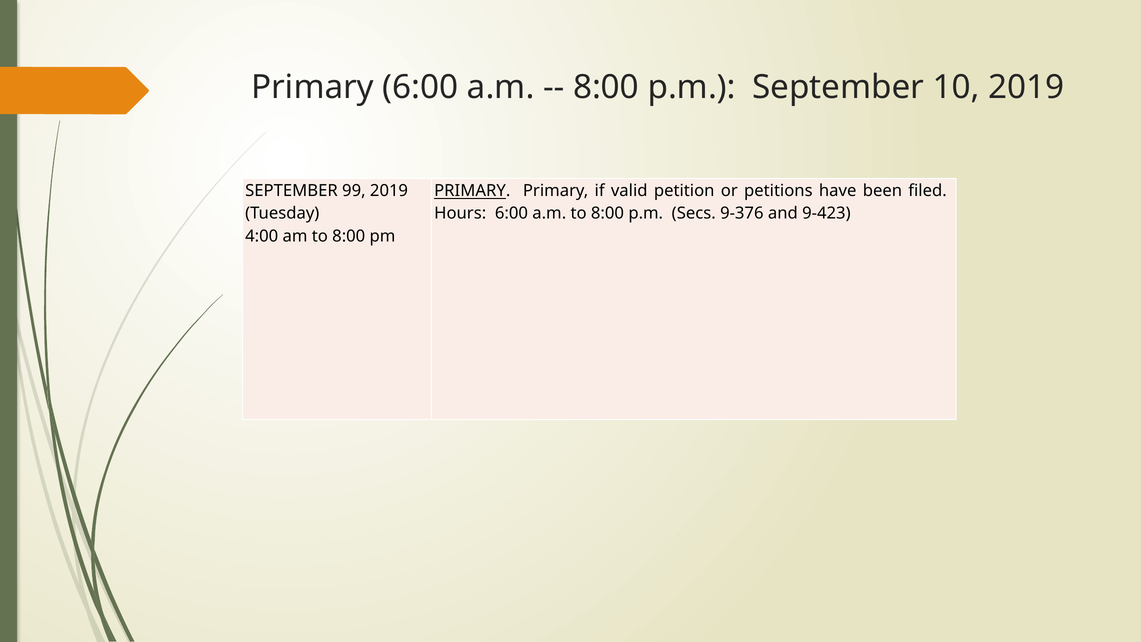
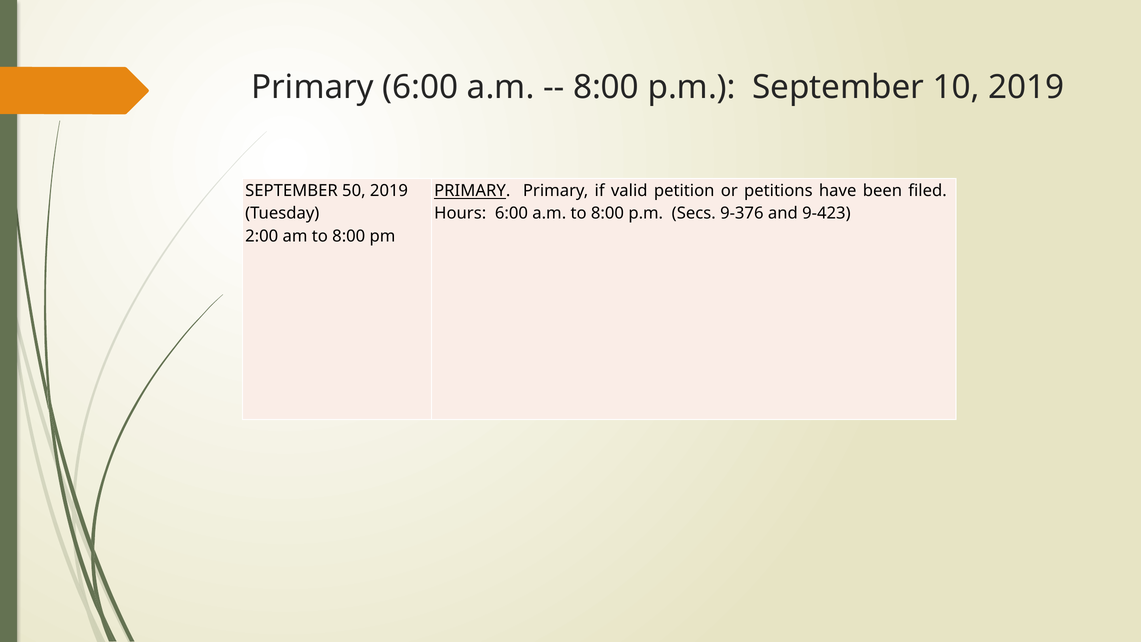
99: 99 -> 50
4:00: 4:00 -> 2:00
